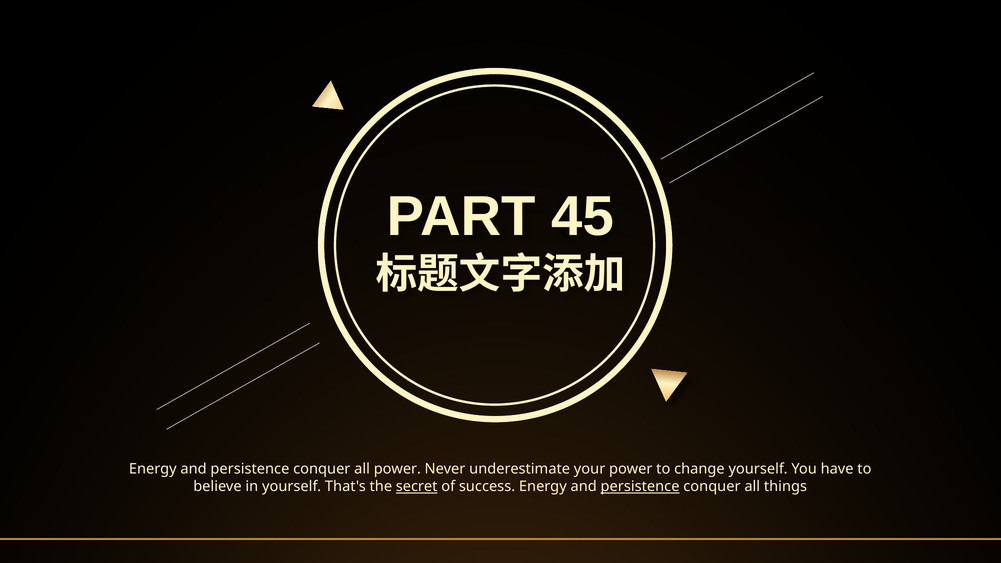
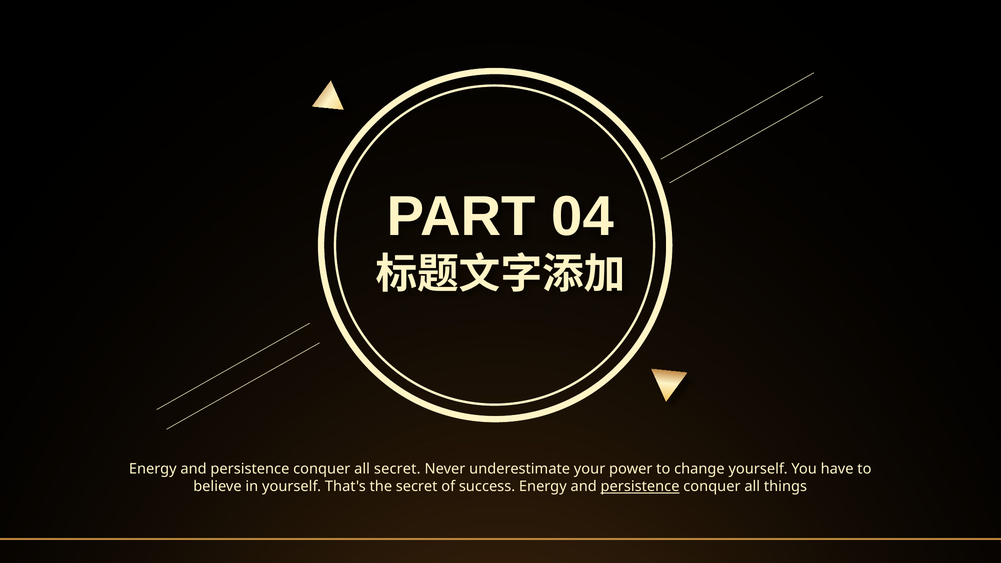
45: 45 -> 04
all power: power -> secret
secret at (417, 487) underline: present -> none
